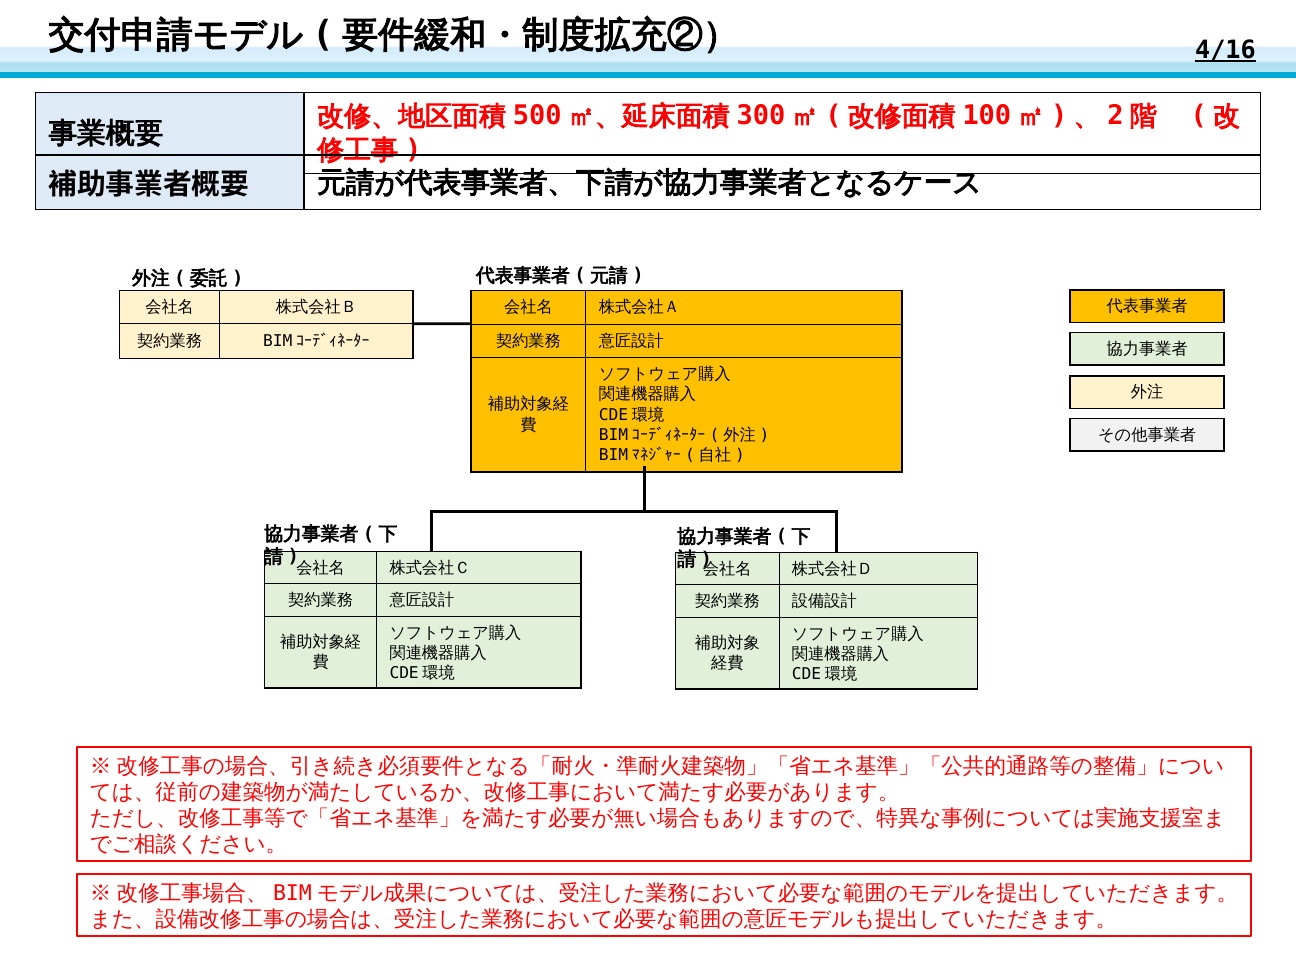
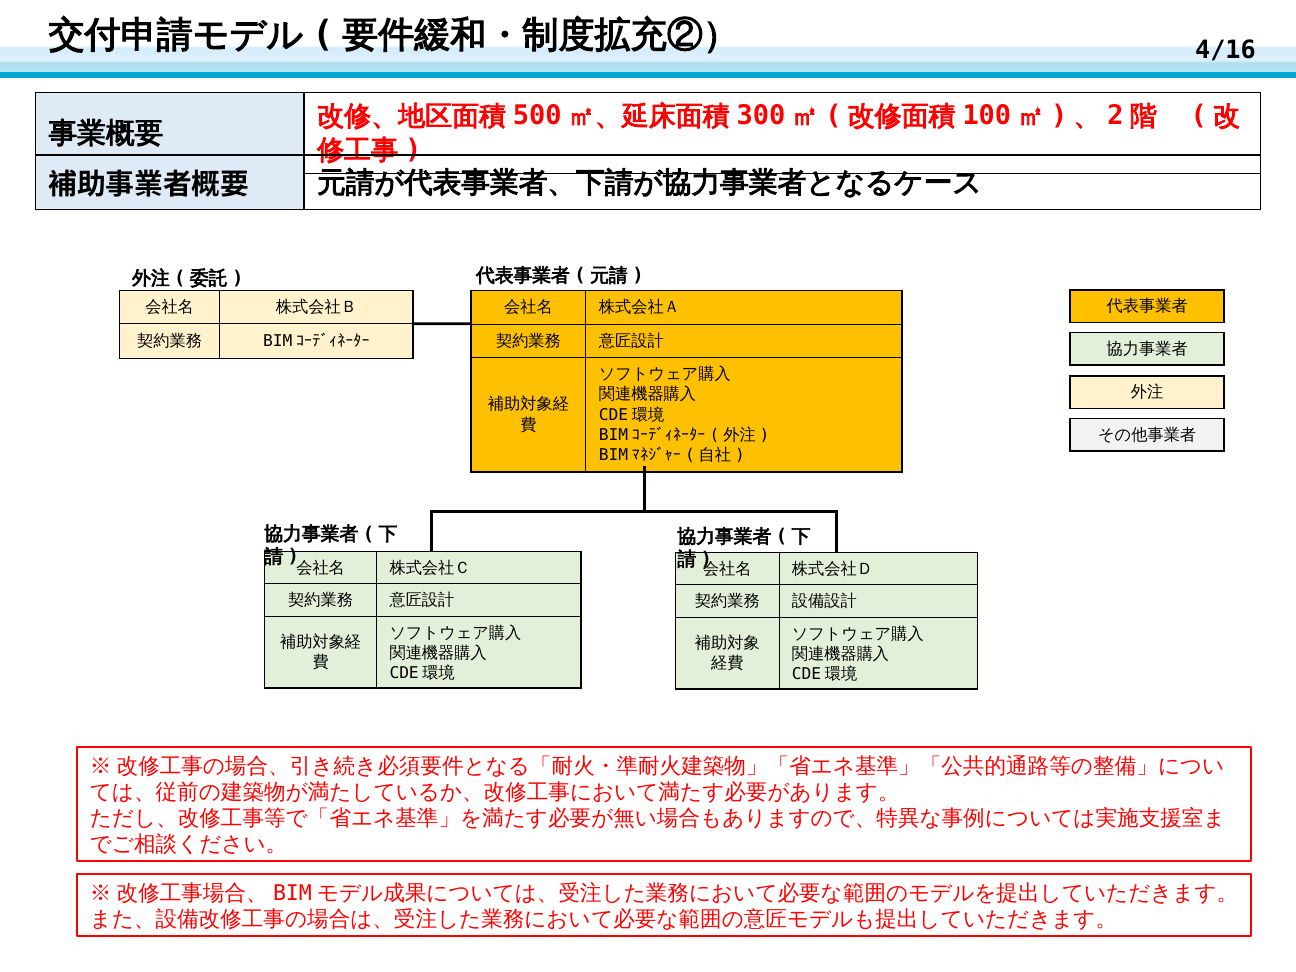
4/16 underline: present -> none
